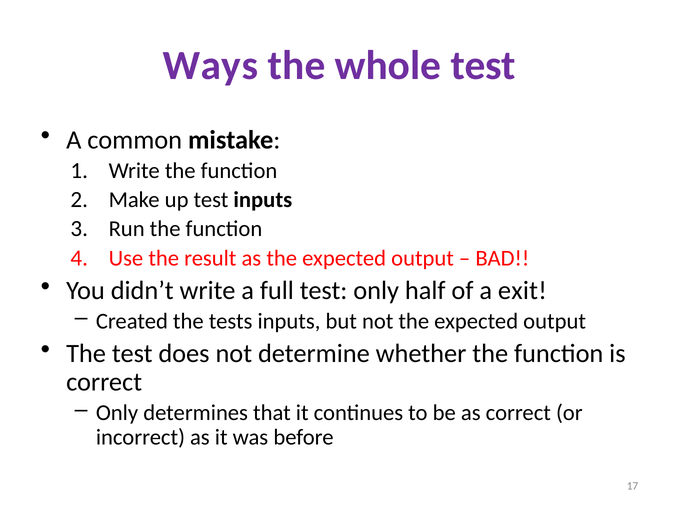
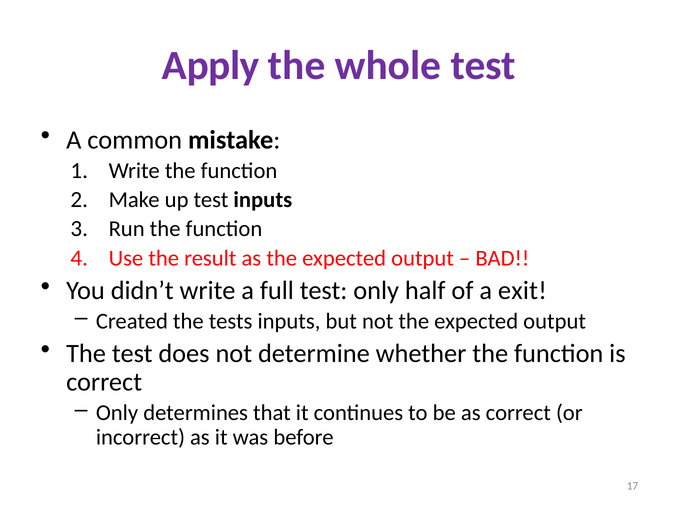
Ways: Ways -> Apply
